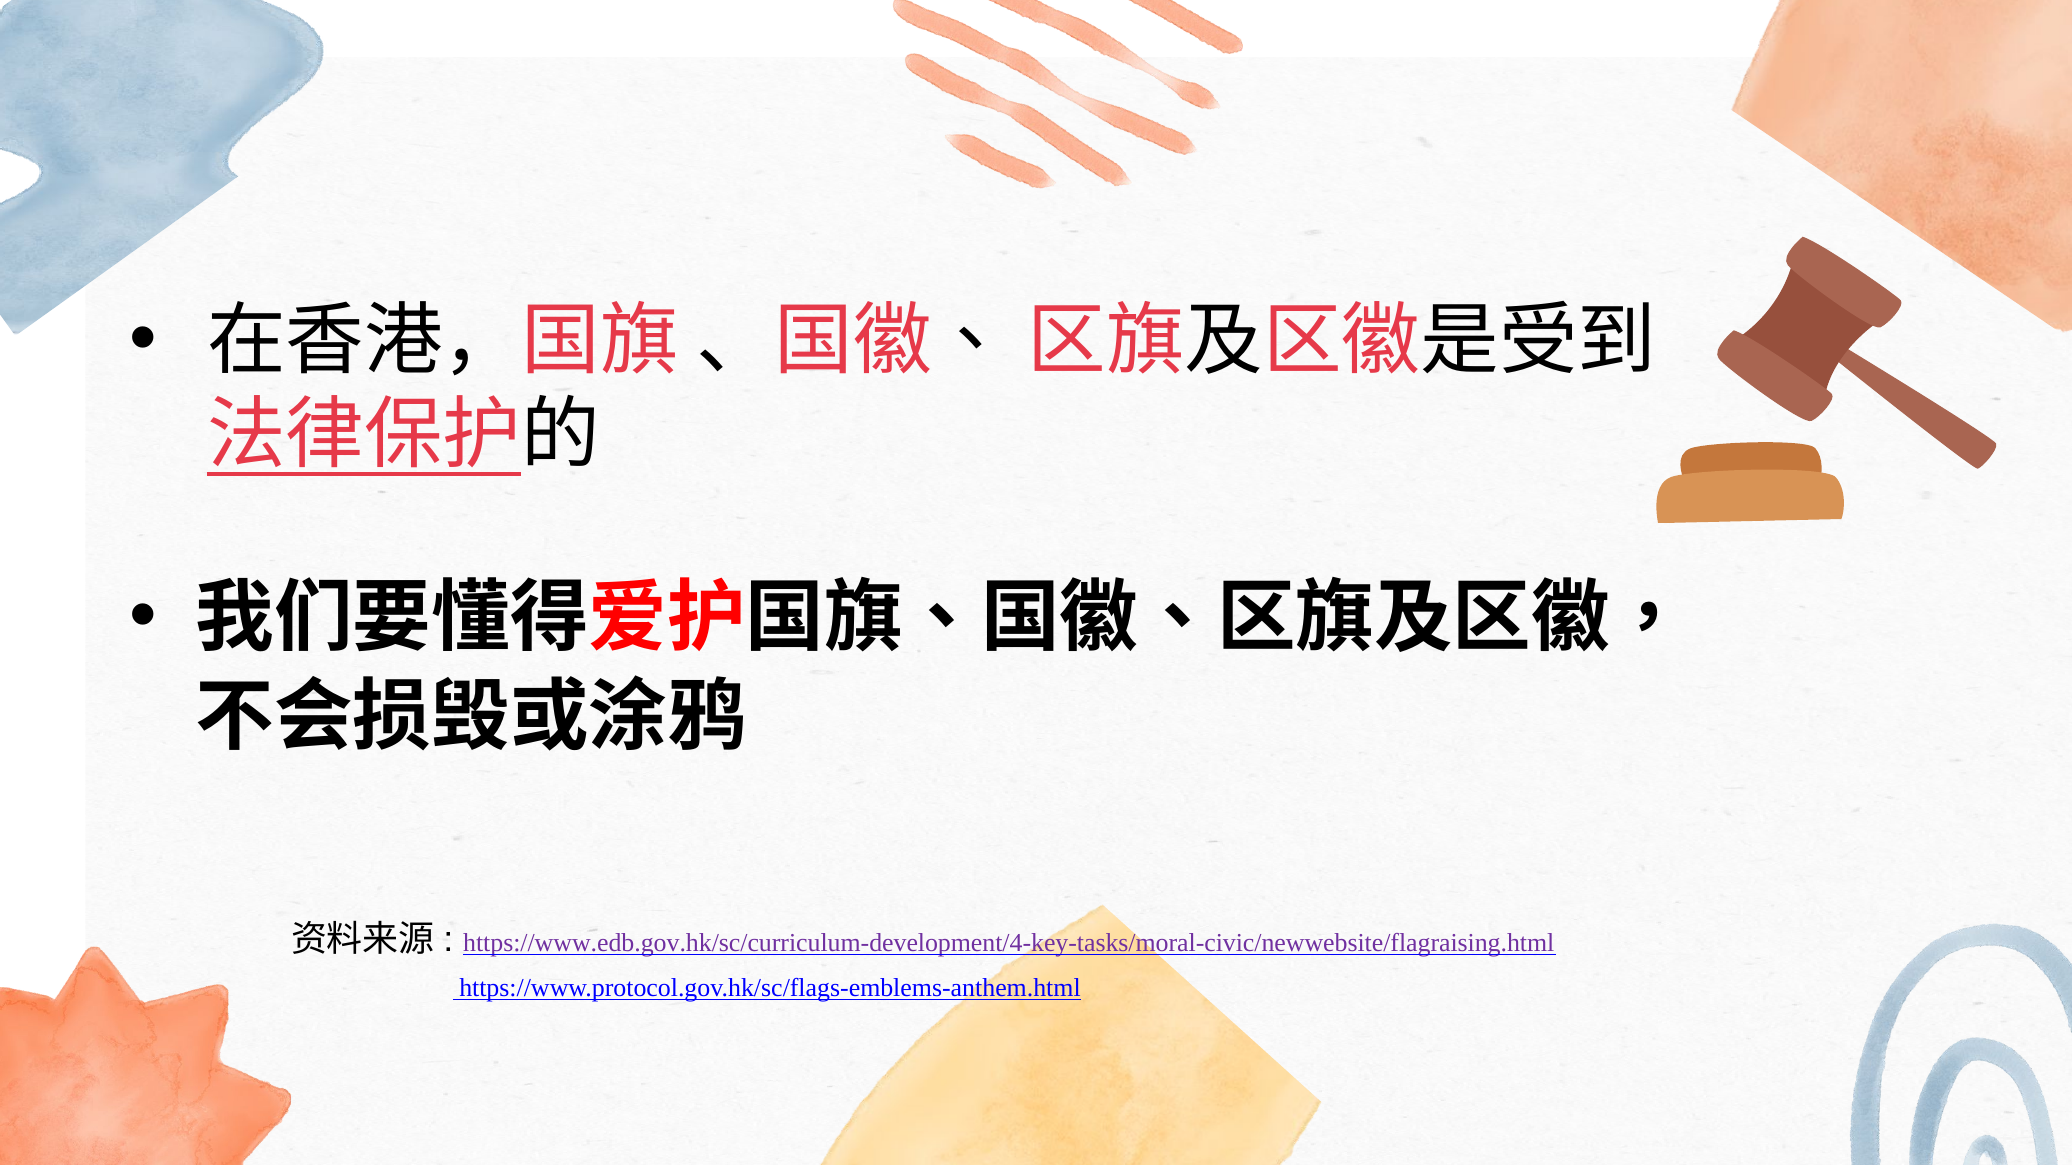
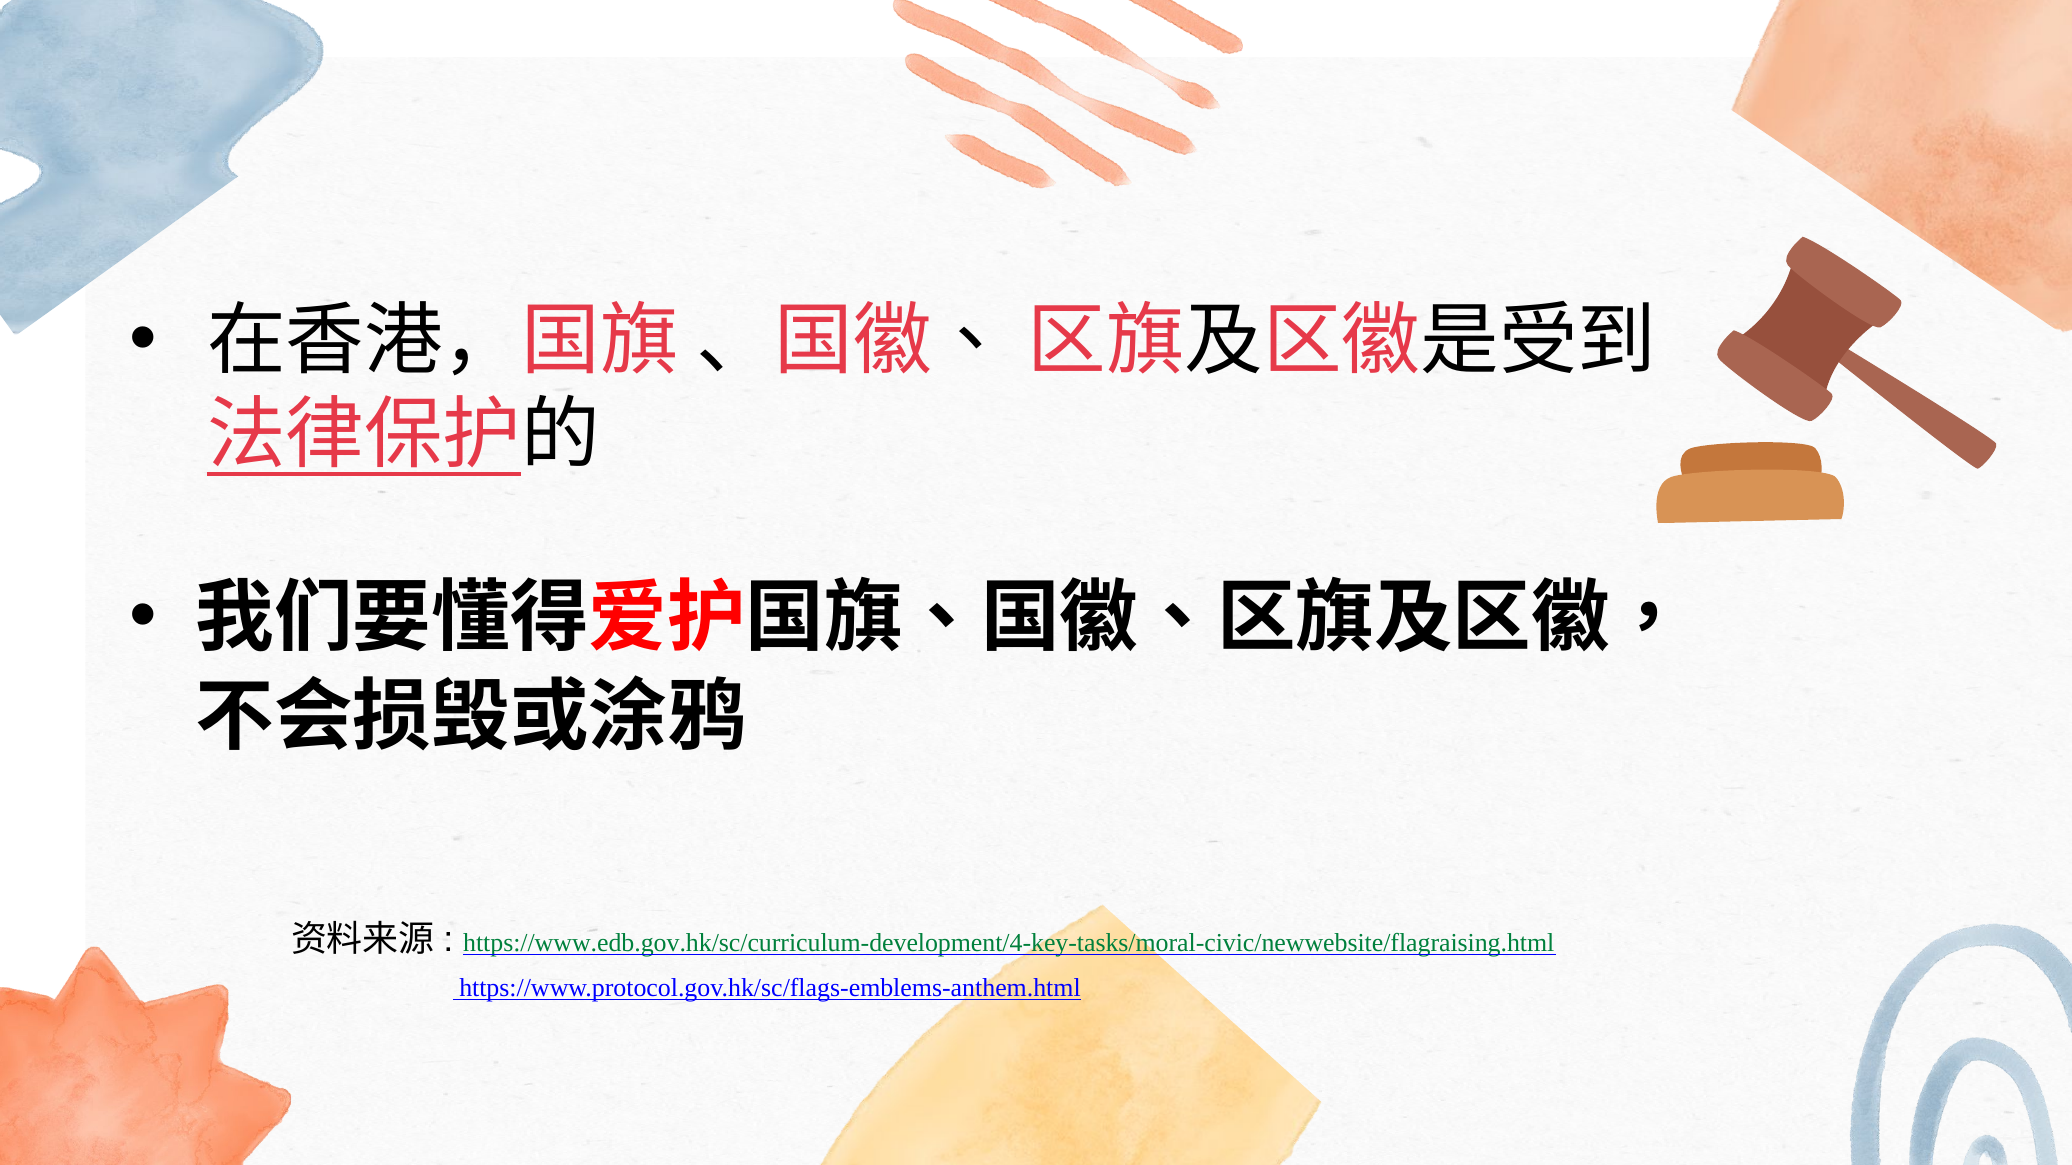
https://www.edb.gov.hk/sc/curriculum-development/4-key-tasks/moral-civic/newwebsite/flagraising.html colour: purple -> green
